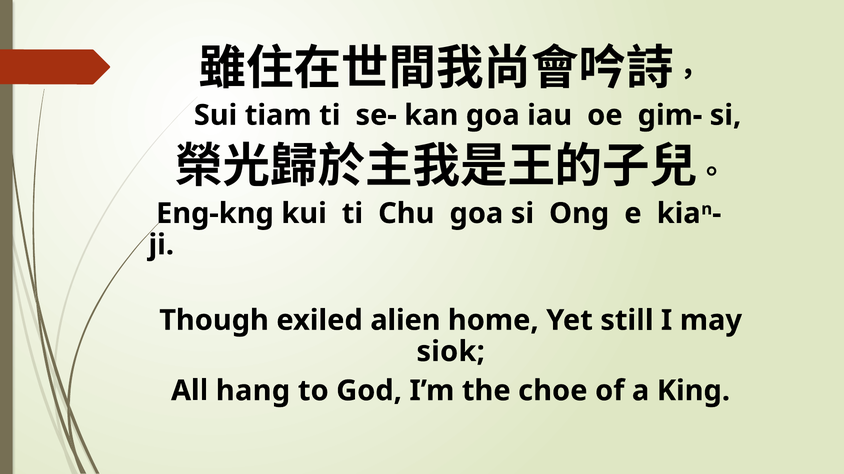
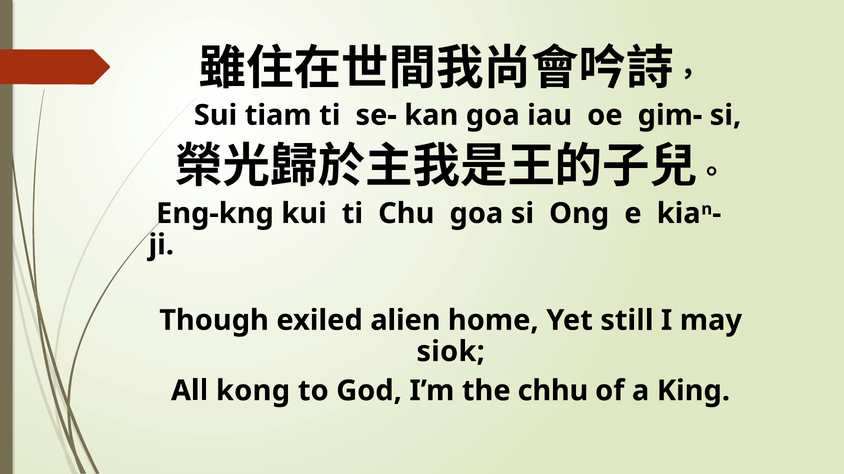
hang: hang -> kong
choe: choe -> chhu
